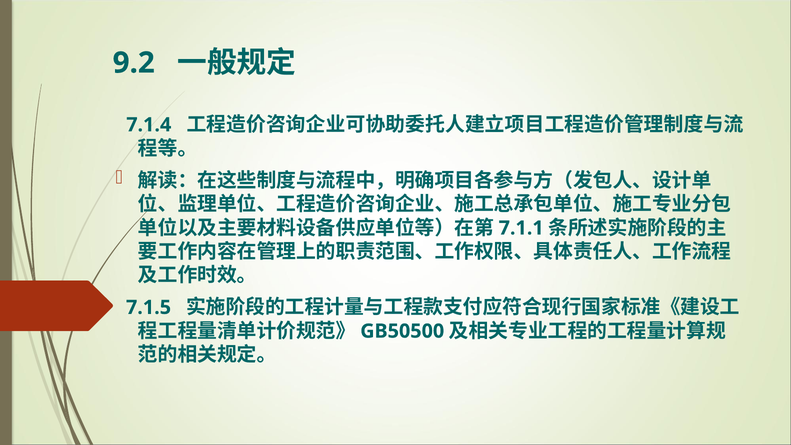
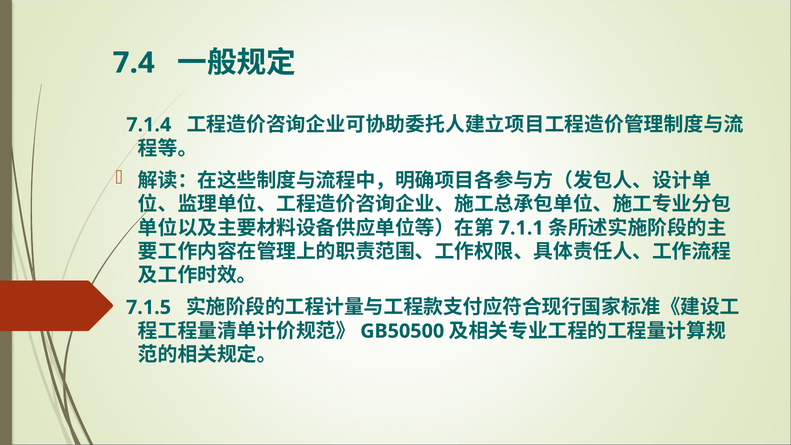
9.2: 9.2 -> 7.4
